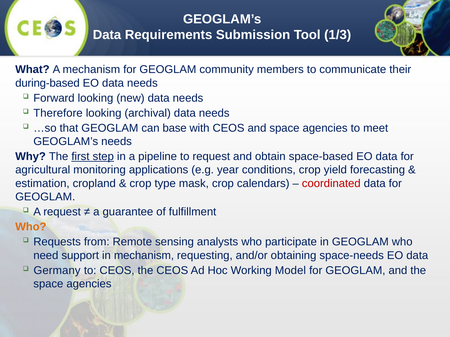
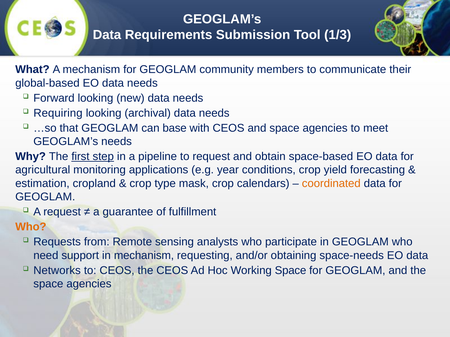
during-based: during-based -> global-based
Therefore: Therefore -> Requiring
coordinated colour: red -> orange
Germany: Germany -> Networks
Working Model: Model -> Space
